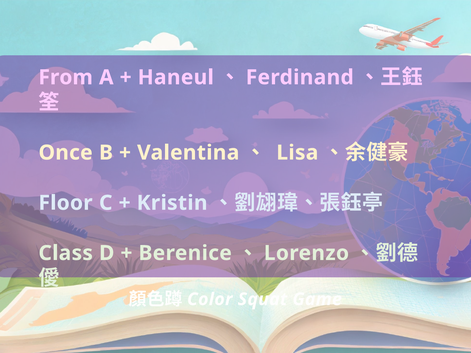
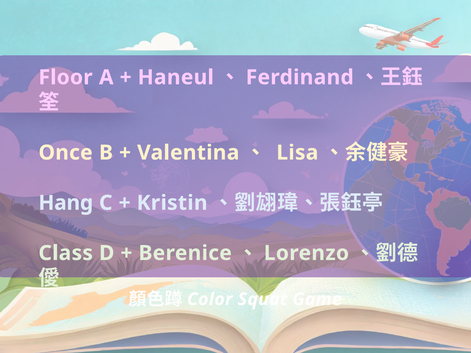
From: From -> Floor
Floor: Floor -> Hang
